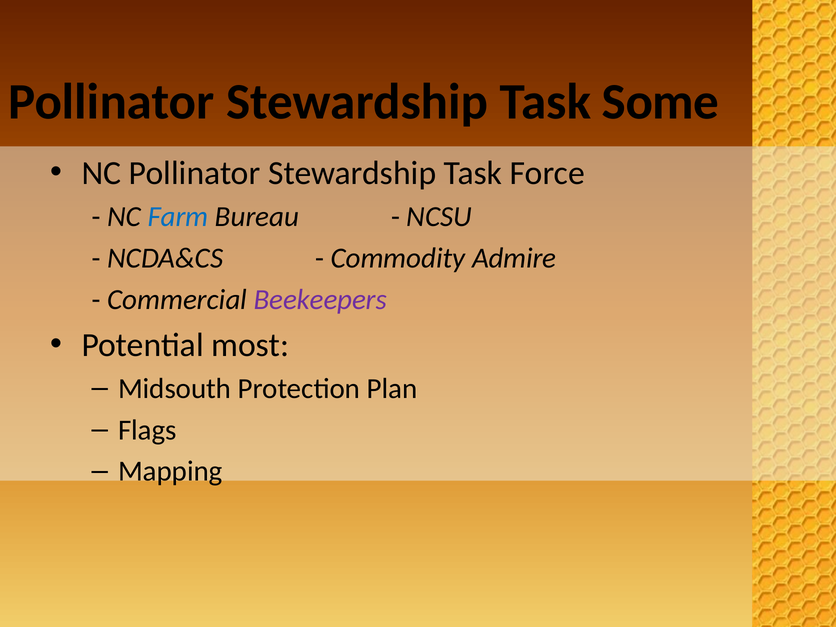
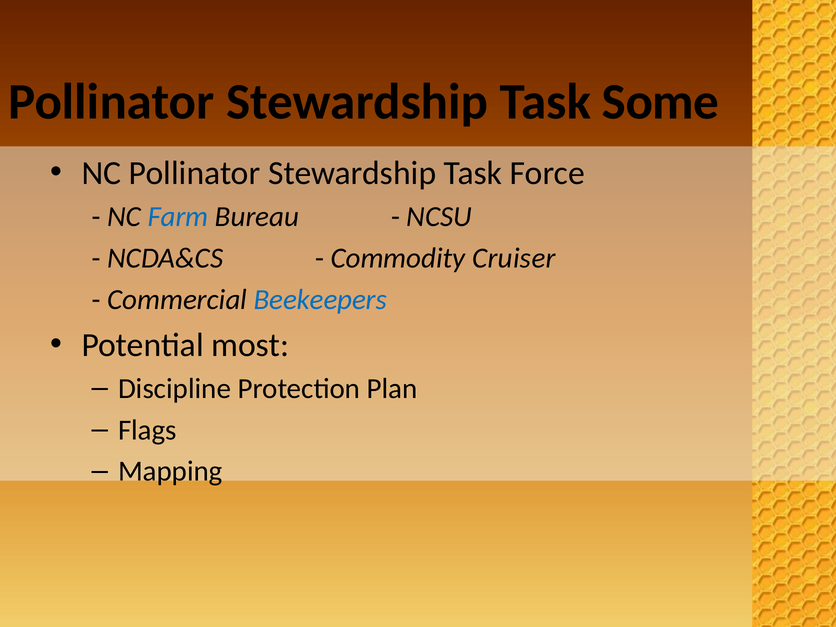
Admire: Admire -> Cruiser
Beekeepers colour: purple -> blue
Midsouth: Midsouth -> Discipline
